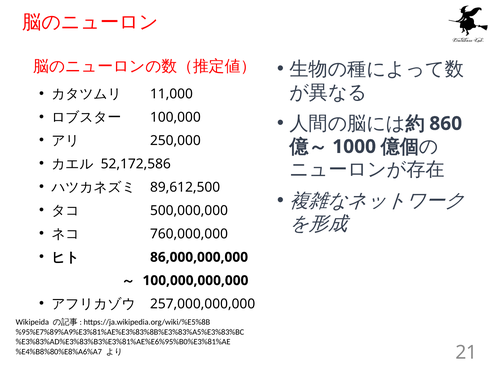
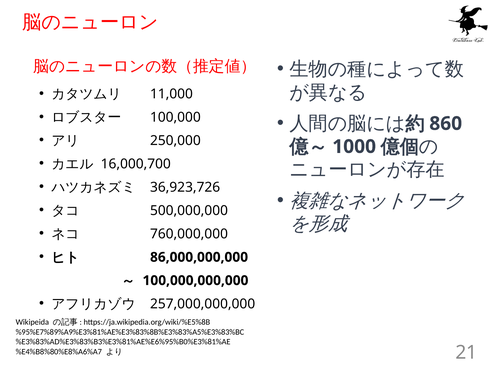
52,172,586: 52,172,586 -> 16,000,700
89,612,500: 89,612,500 -> 36,923,726
